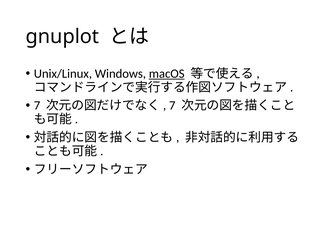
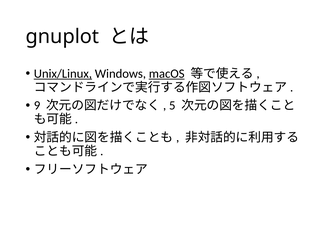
Unix/Linux underline: none -> present
7 at (37, 105): 7 -> 9
7 at (172, 105): 7 -> 5
